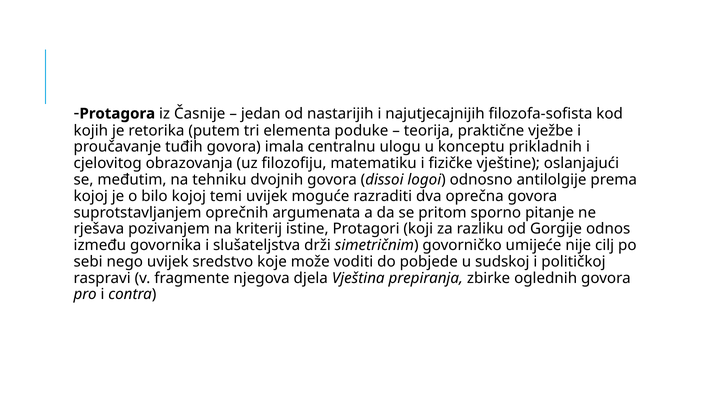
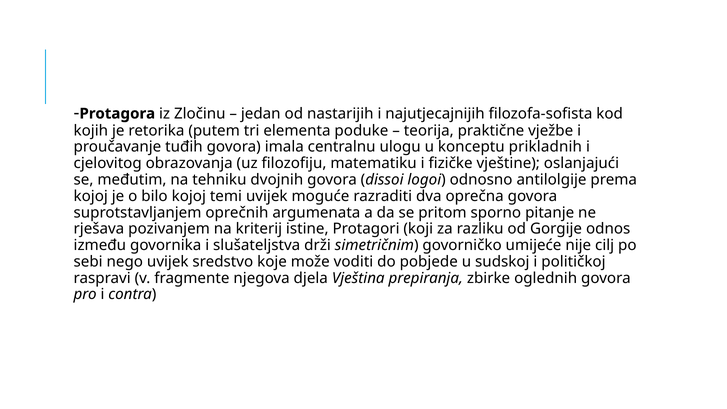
Časnije: Časnije -> Zločinu
